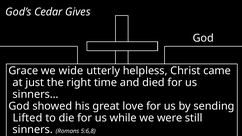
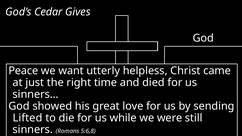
Grace at (23, 71): Grace -> Peace
wide: wide -> want
